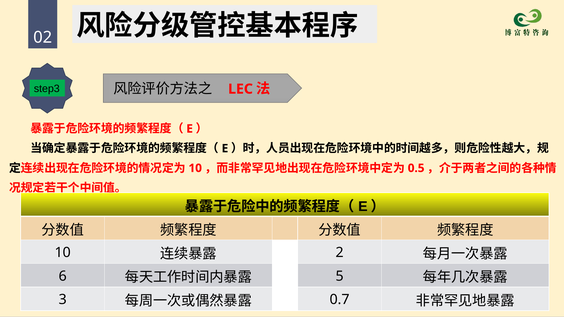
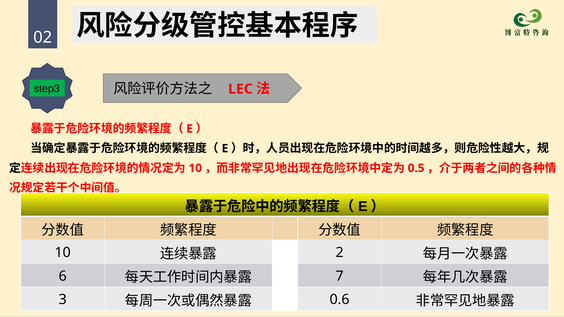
5: 5 -> 7
0.7: 0.7 -> 0.6
